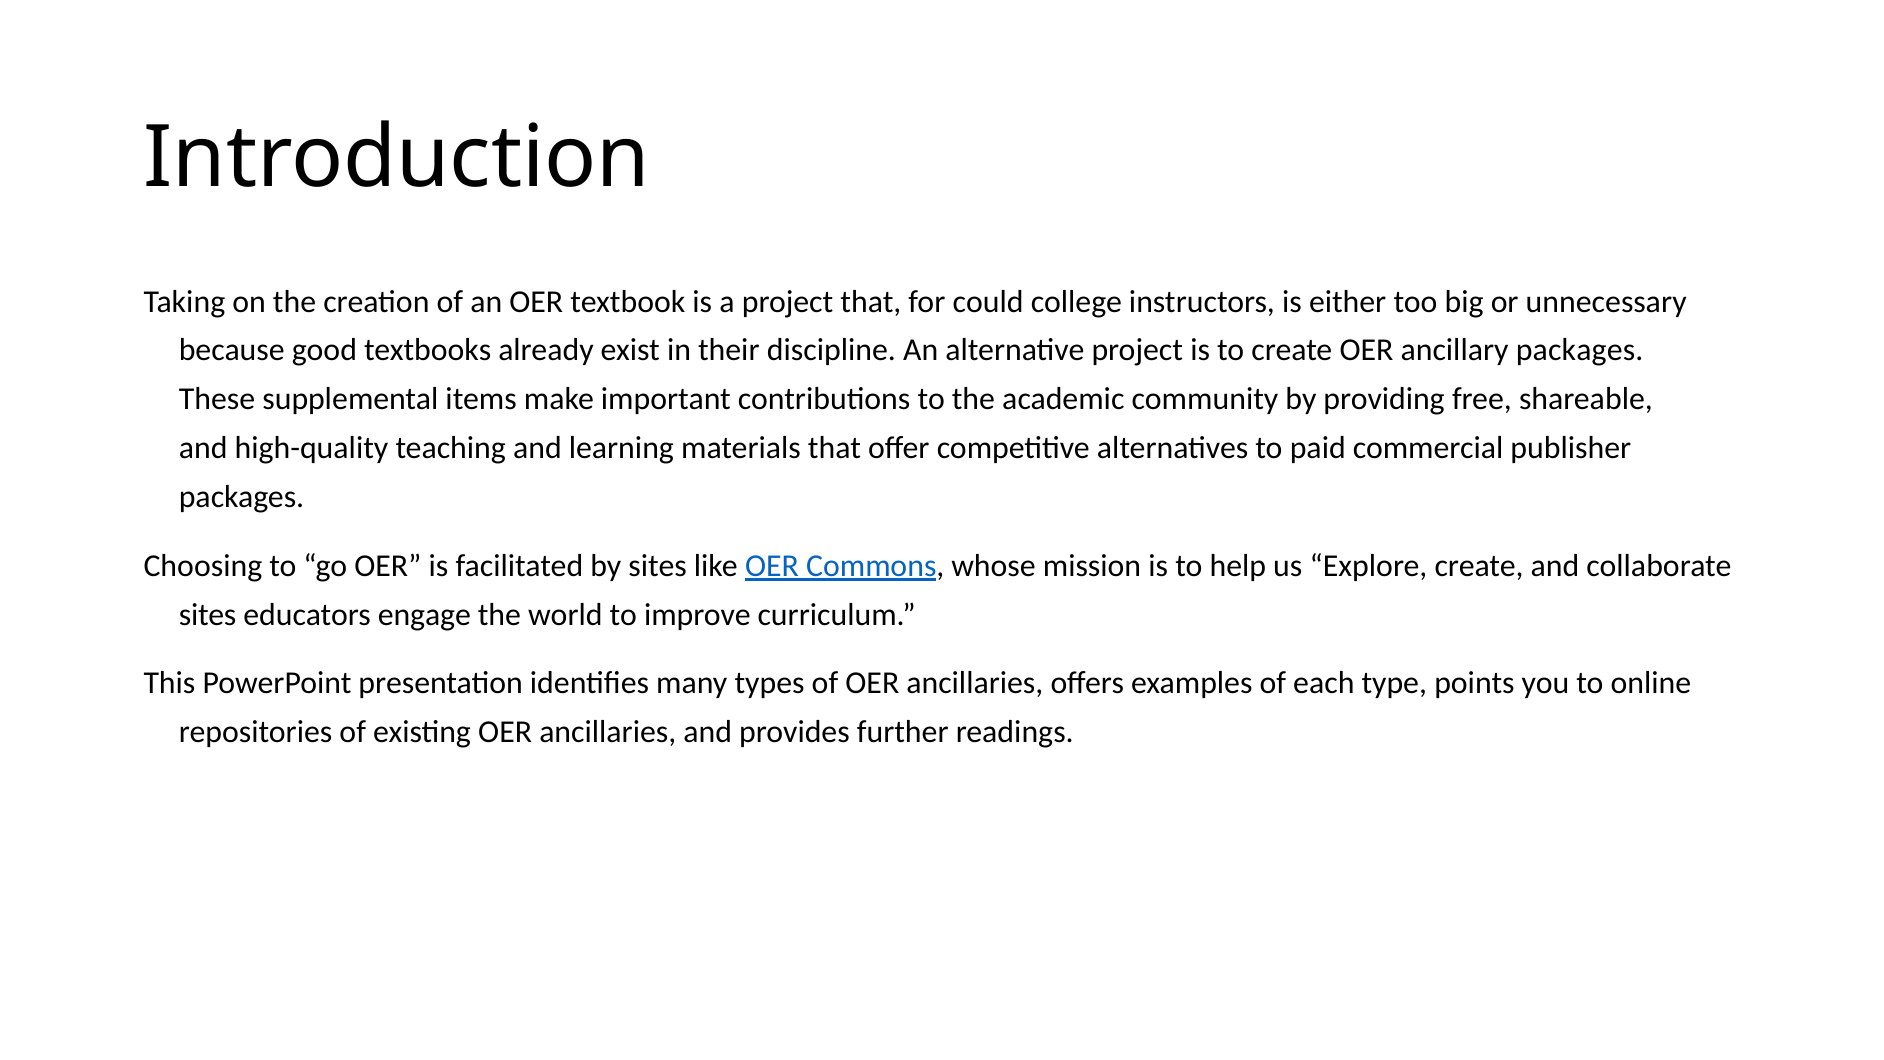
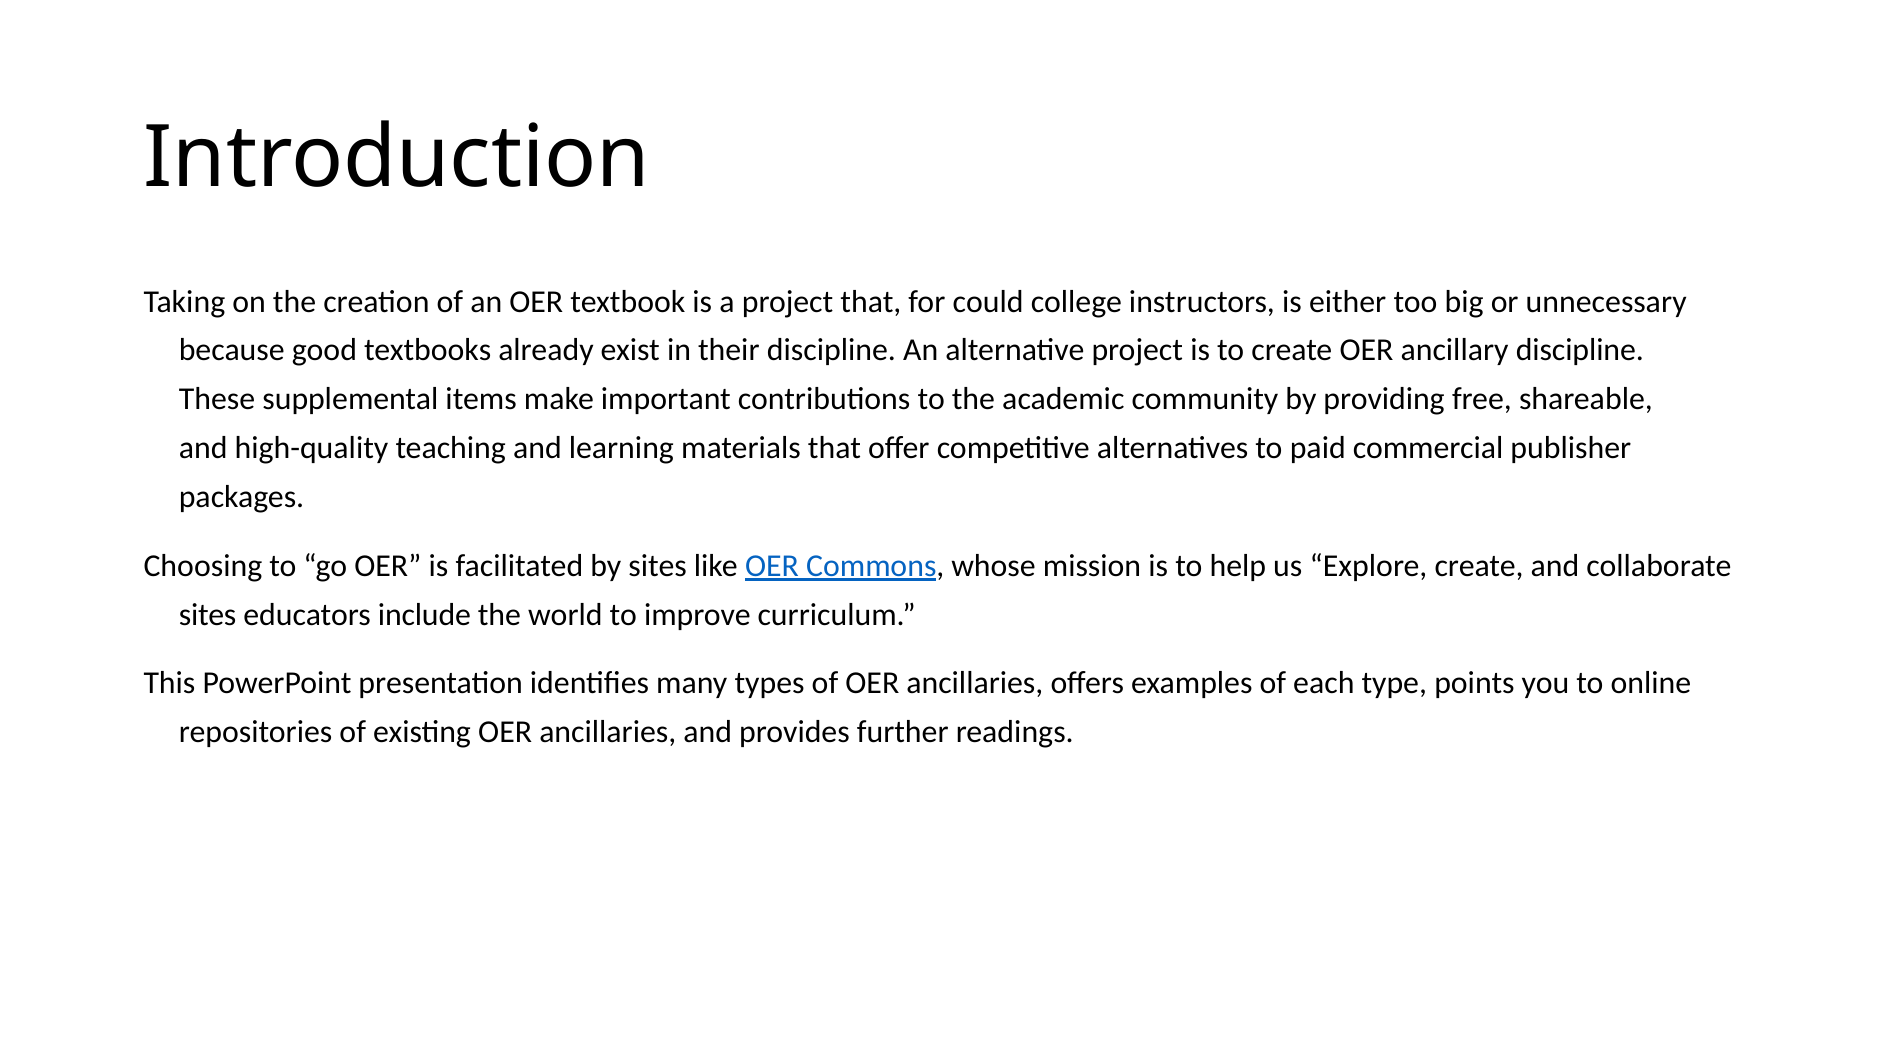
ancillary packages: packages -> discipline
engage: engage -> include
